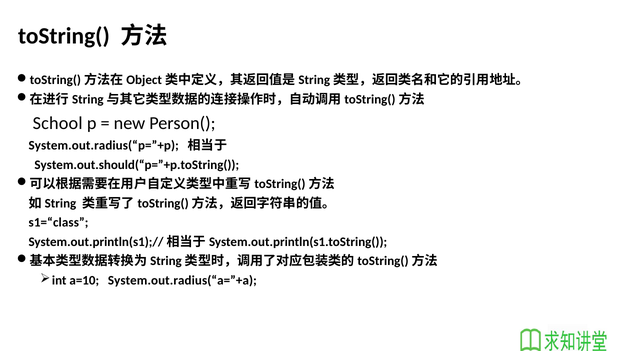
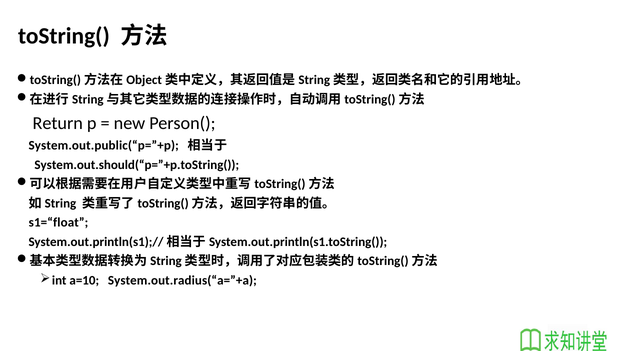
School: School -> Return
System.out.radius(“p=”+p: System.out.radius(“p=”+p -> System.out.public(“p=”+p
s1=“class: s1=“class -> s1=“float
